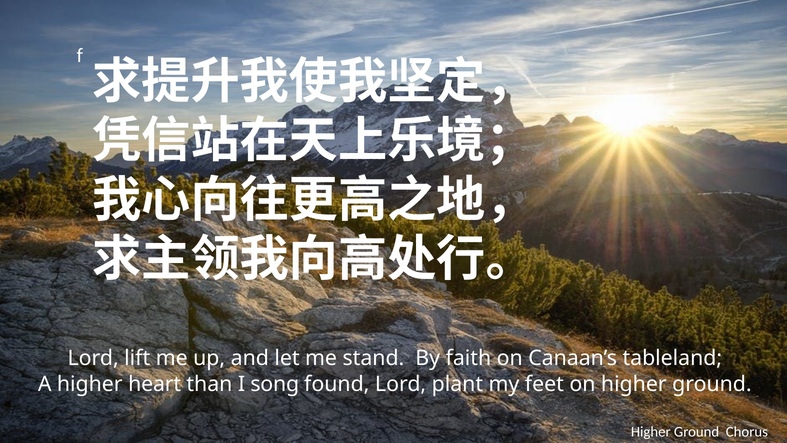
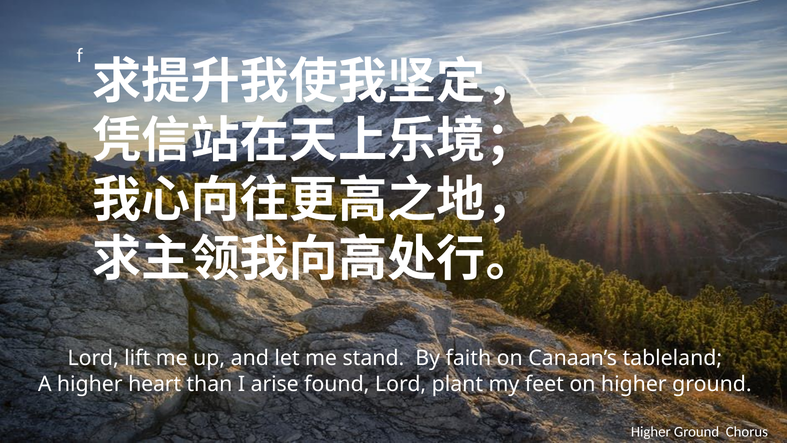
song: song -> arise
